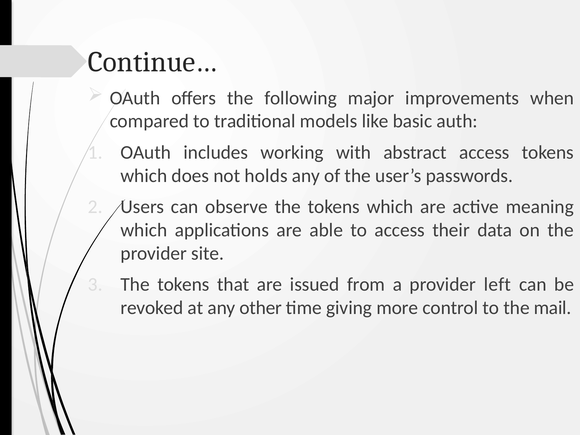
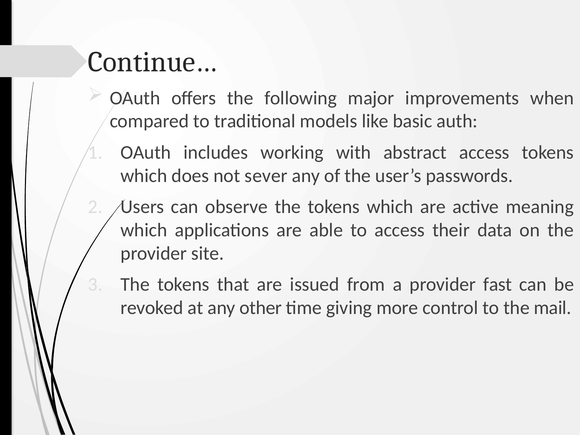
holds: holds -> sever
left: left -> fast
